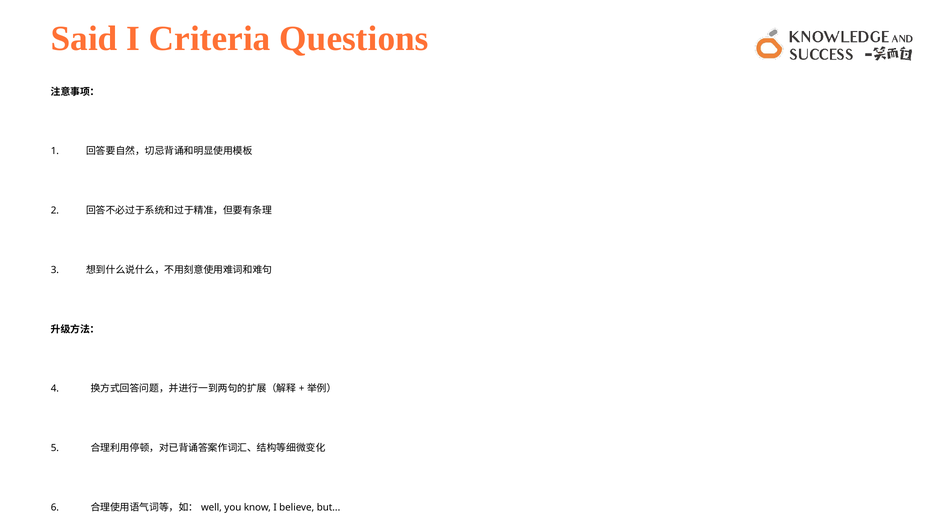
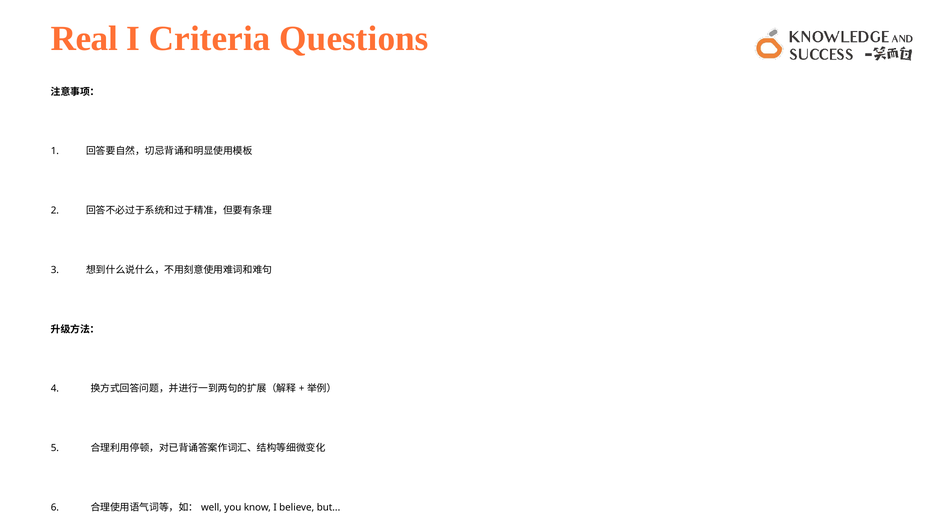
Said: Said -> Real
